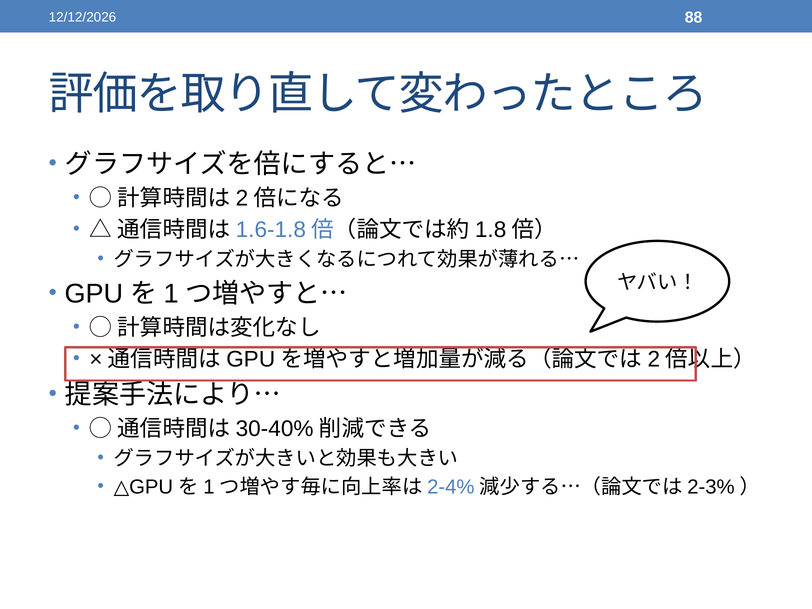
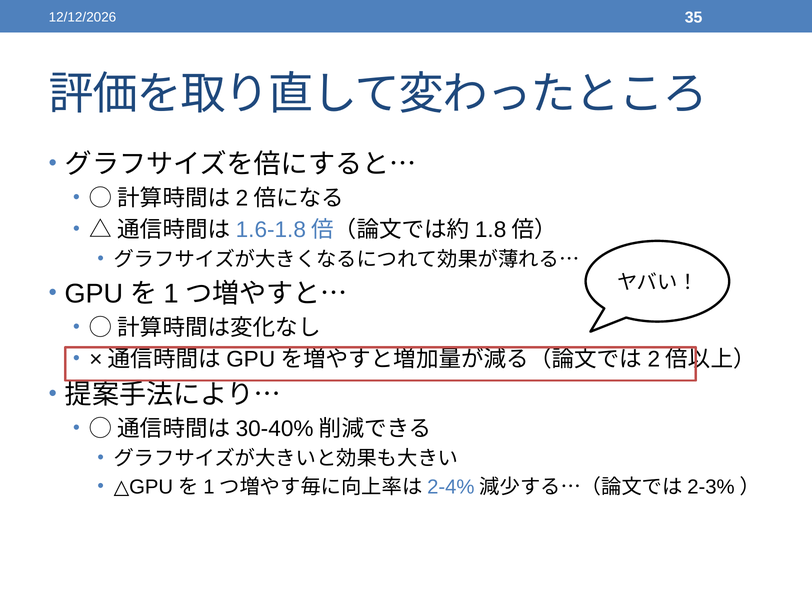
88: 88 -> 35
